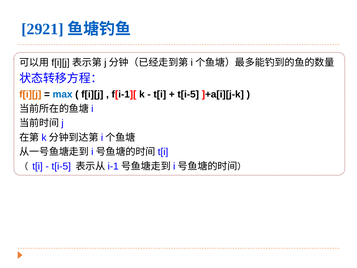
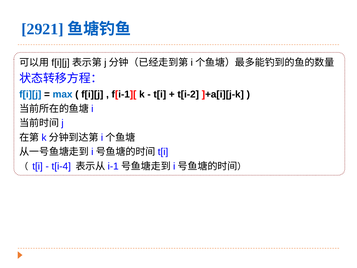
f[i][j at (30, 94) colour: orange -> blue
t[i-5 at (188, 94): t[i-5 -> t[i-2
t[i-5 at (61, 166): t[i-5 -> t[i-4
